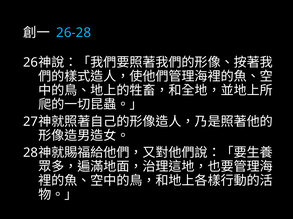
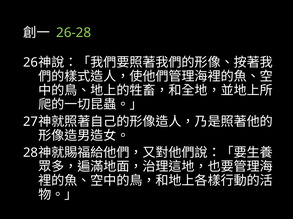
26-28 colour: light blue -> light green
